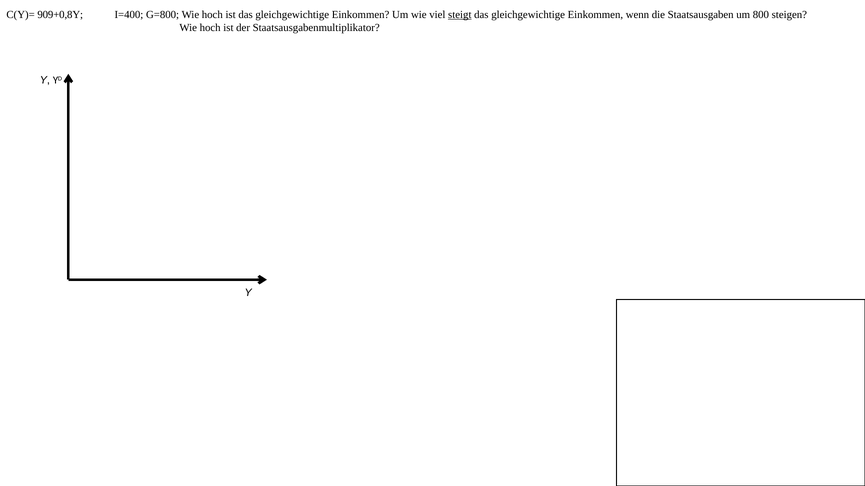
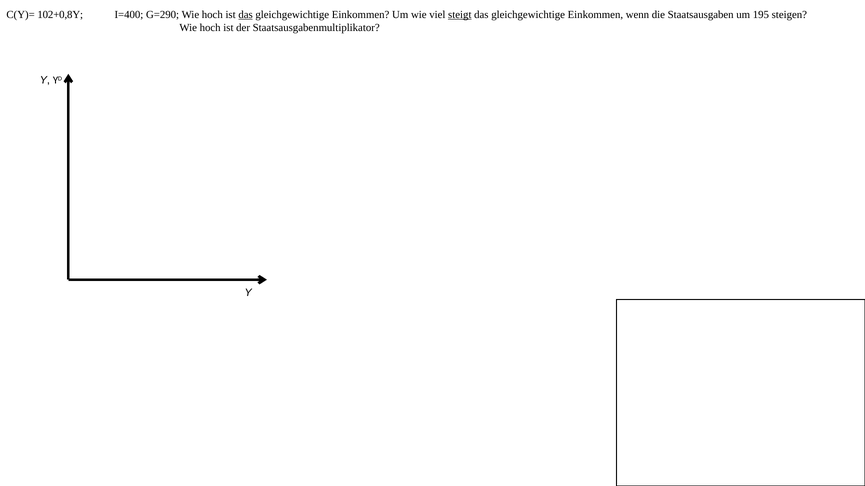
909+0,8Y: 909+0,8Y -> 102+0,8Y
G=800: G=800 -> G=290
das at (246, 15) underline: none -> present
800: 800 -> 195
